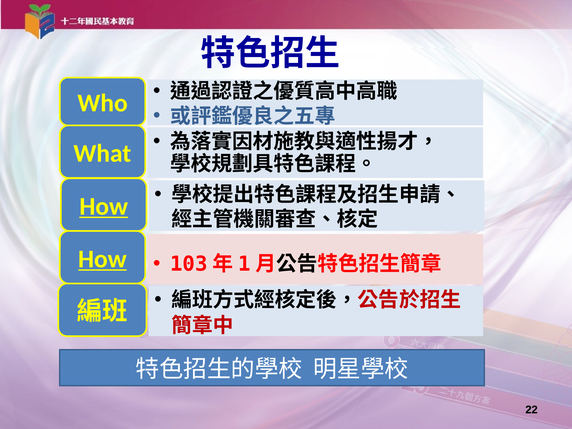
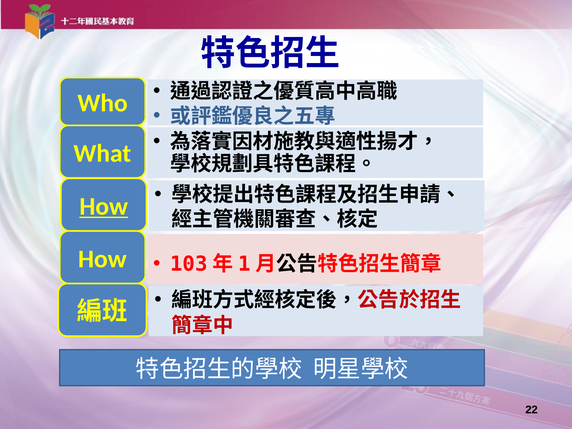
How at (103, 259) underline: present -> none
